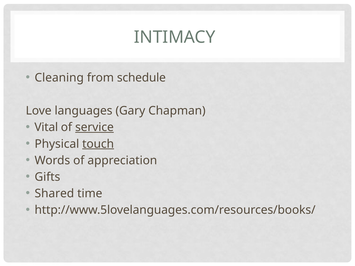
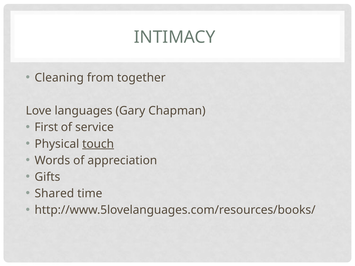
schedule: schedule -> together
Vital: Vital -> First
service underline: present -> none
